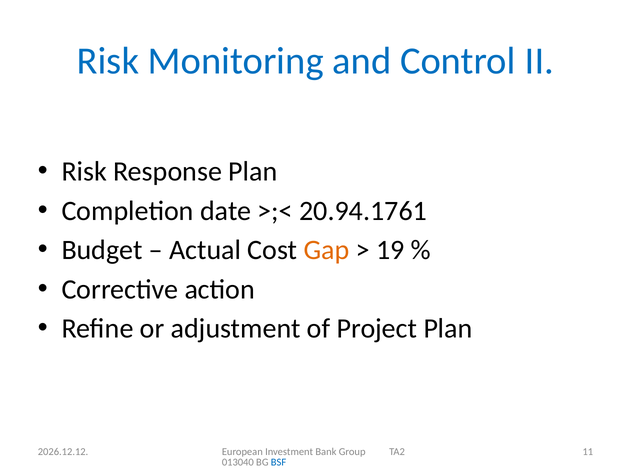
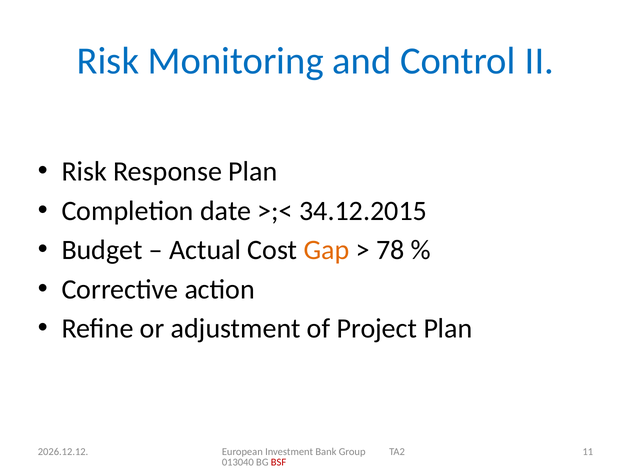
20.94.1761: 20.94.1761 -> 34.12.2015
19: 19 -> 78
BSF colour: blue -> red
